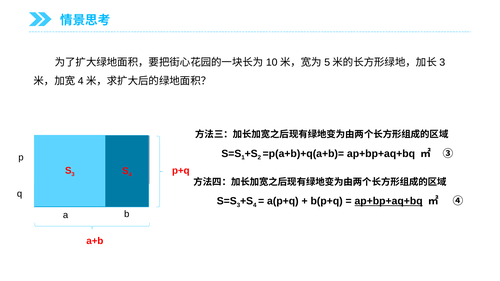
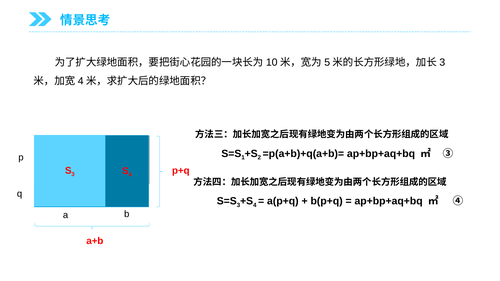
ap+bp+aq+bq at (389, 201) underline: present -> none
